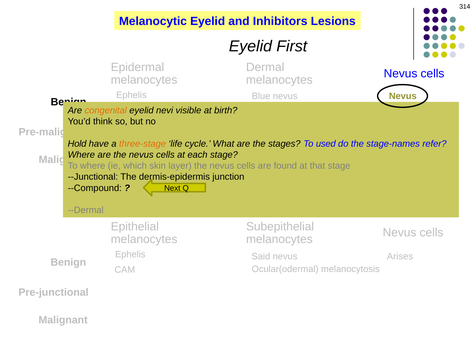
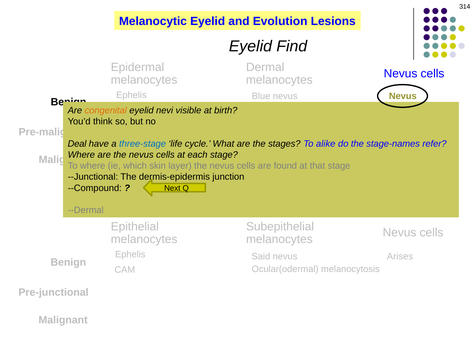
Inhibitors: Inhibitors -> Evolution
First: First -> Find
Hold: Hold -> Deal
three-stage colour: orange -> blue
used: used -> alike
